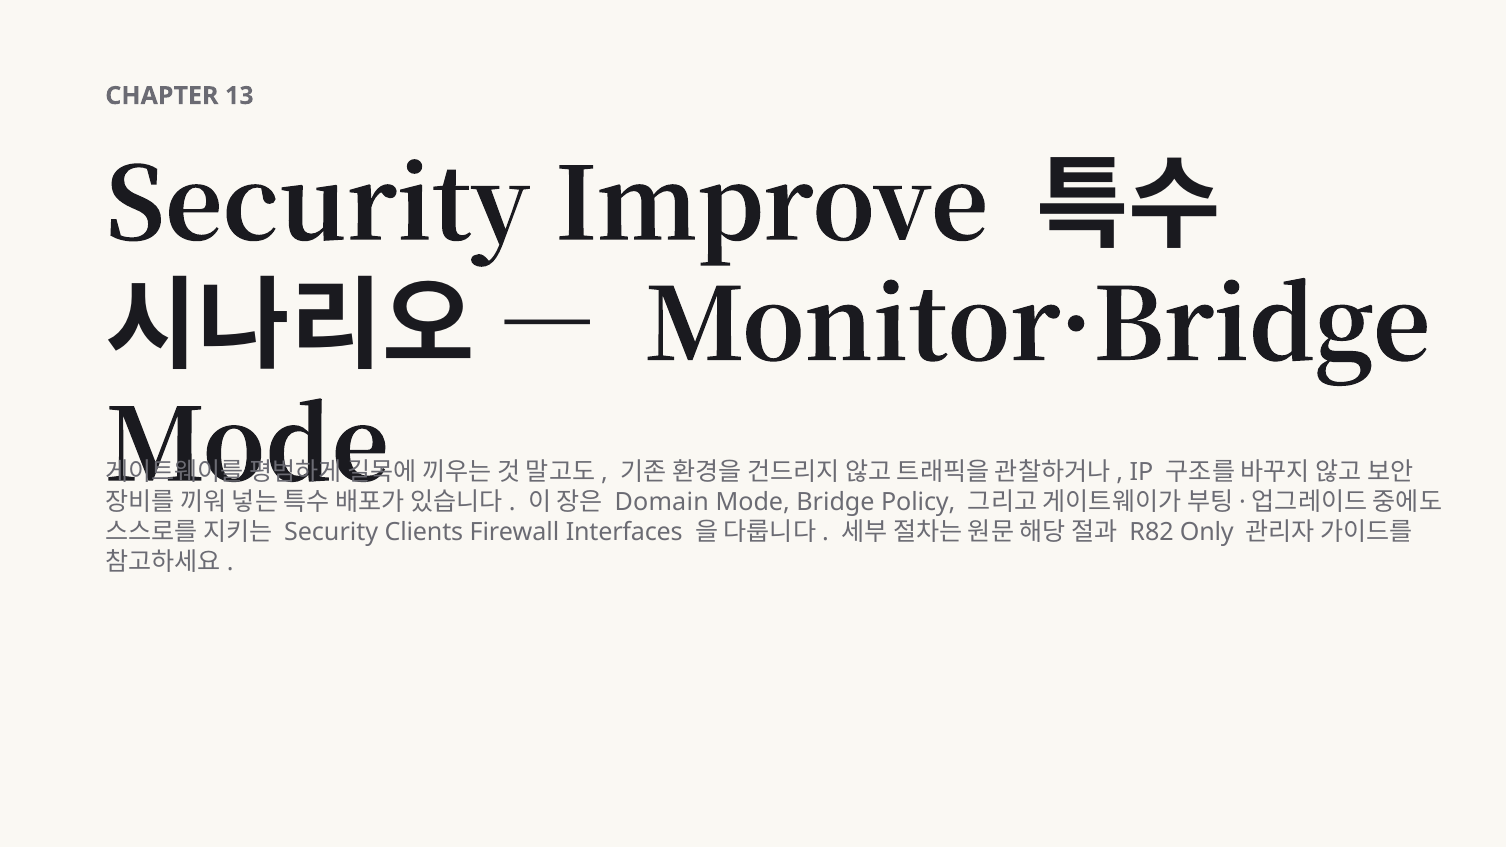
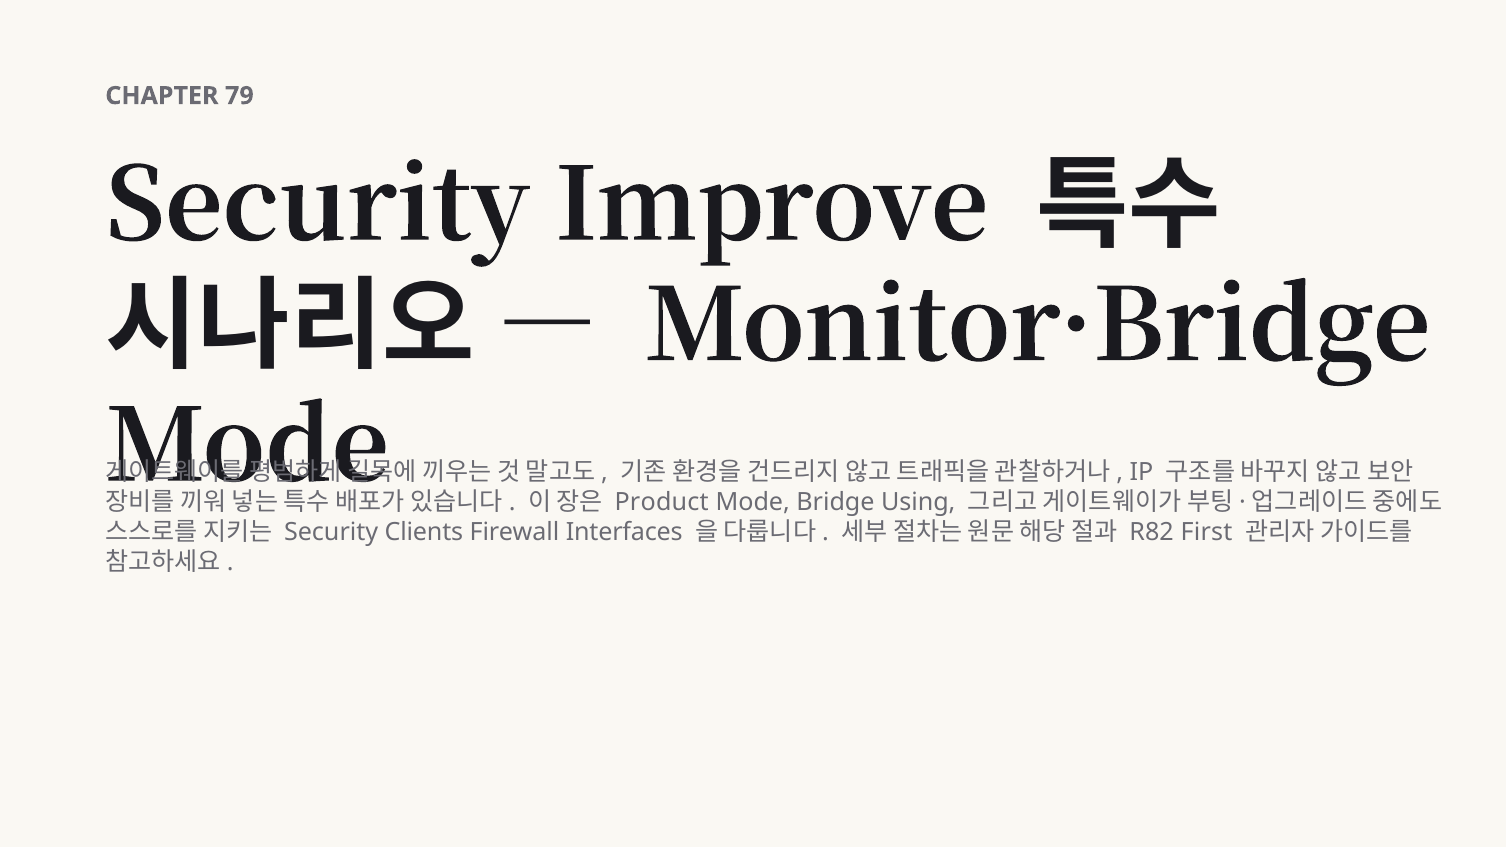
13: 13 -> 79
Domain: Domain -> Product
Policy: Policy -> Using
Only: Only -> First
